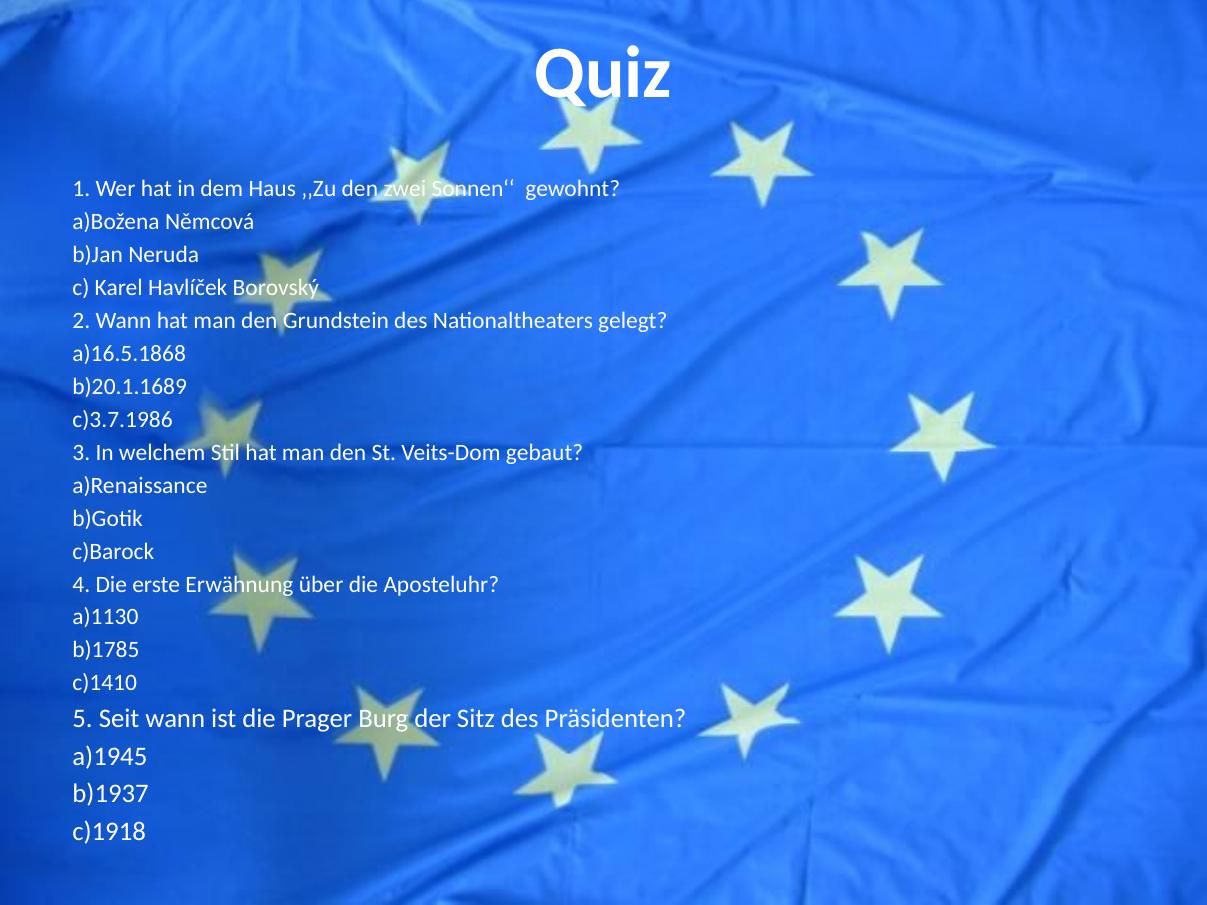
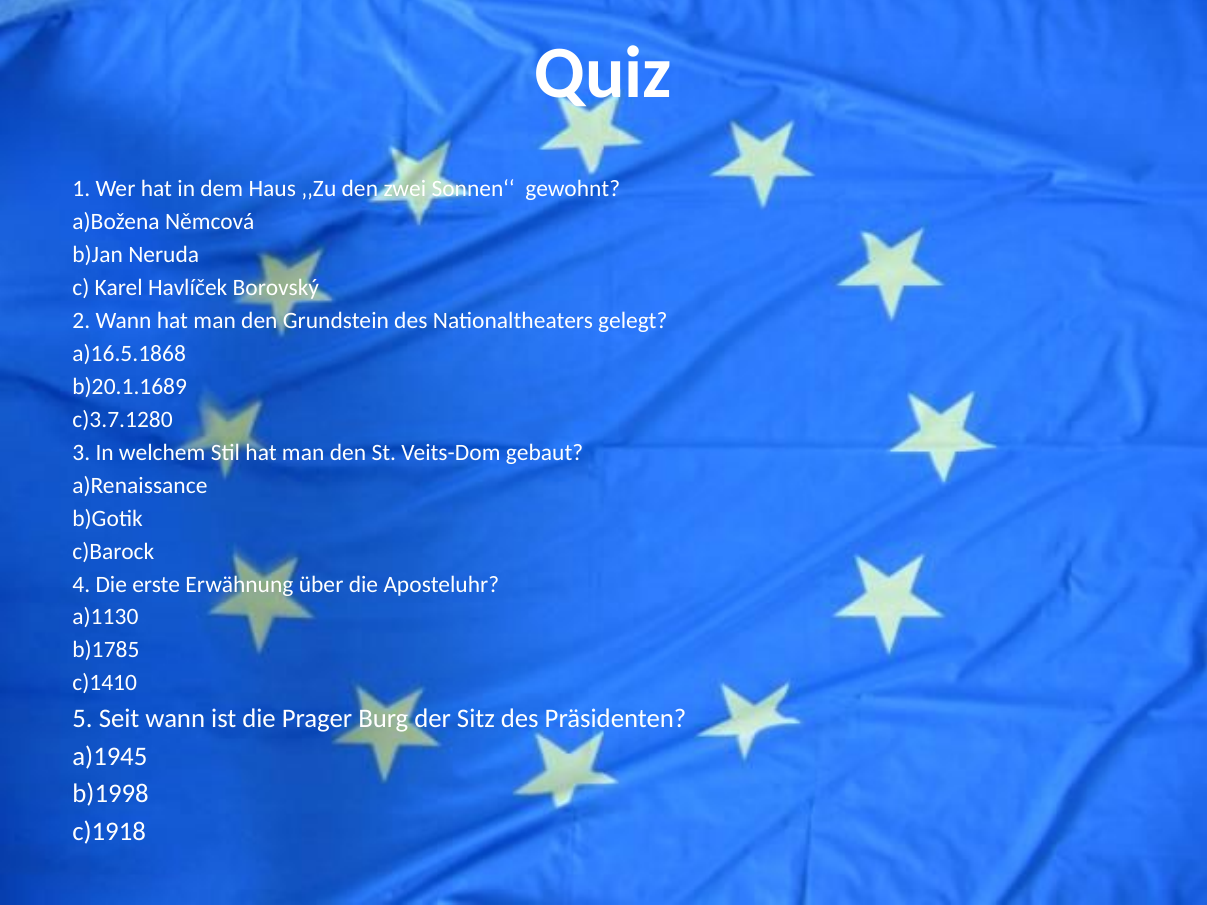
c)3.7.1986: c)3.7.1986 -> c)3.7.1280
b)1937: b)1937 -> b)1998
